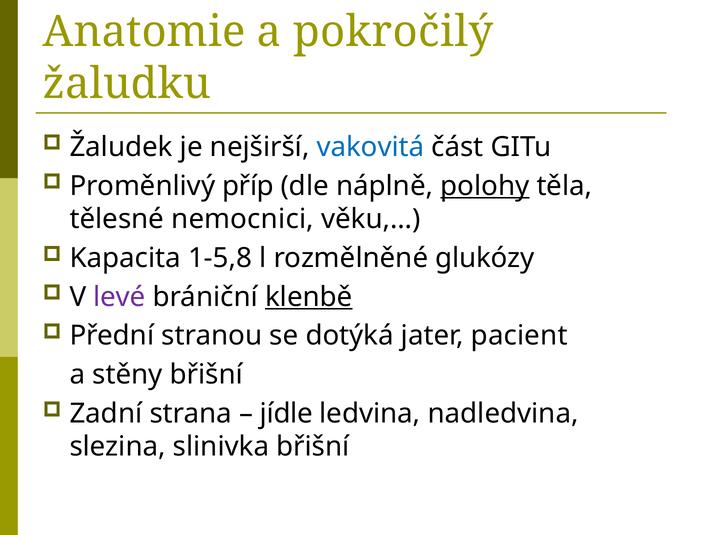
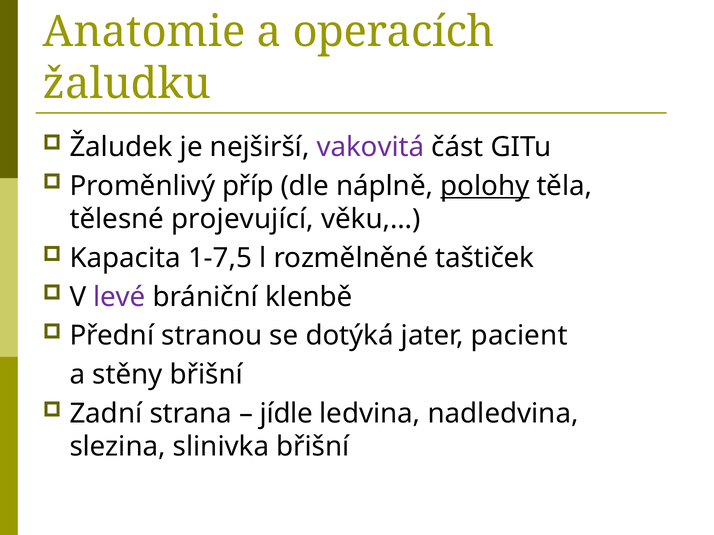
pokročilý: pokročilý -> operacích
vakovitá colour: blue -> purple
nemocnici: nemocnici -> projevující
1-5,8: 1-5,8 -> 1-7,5
glukózy: glukózy -> taštiček
klenbě underline: present -> none
